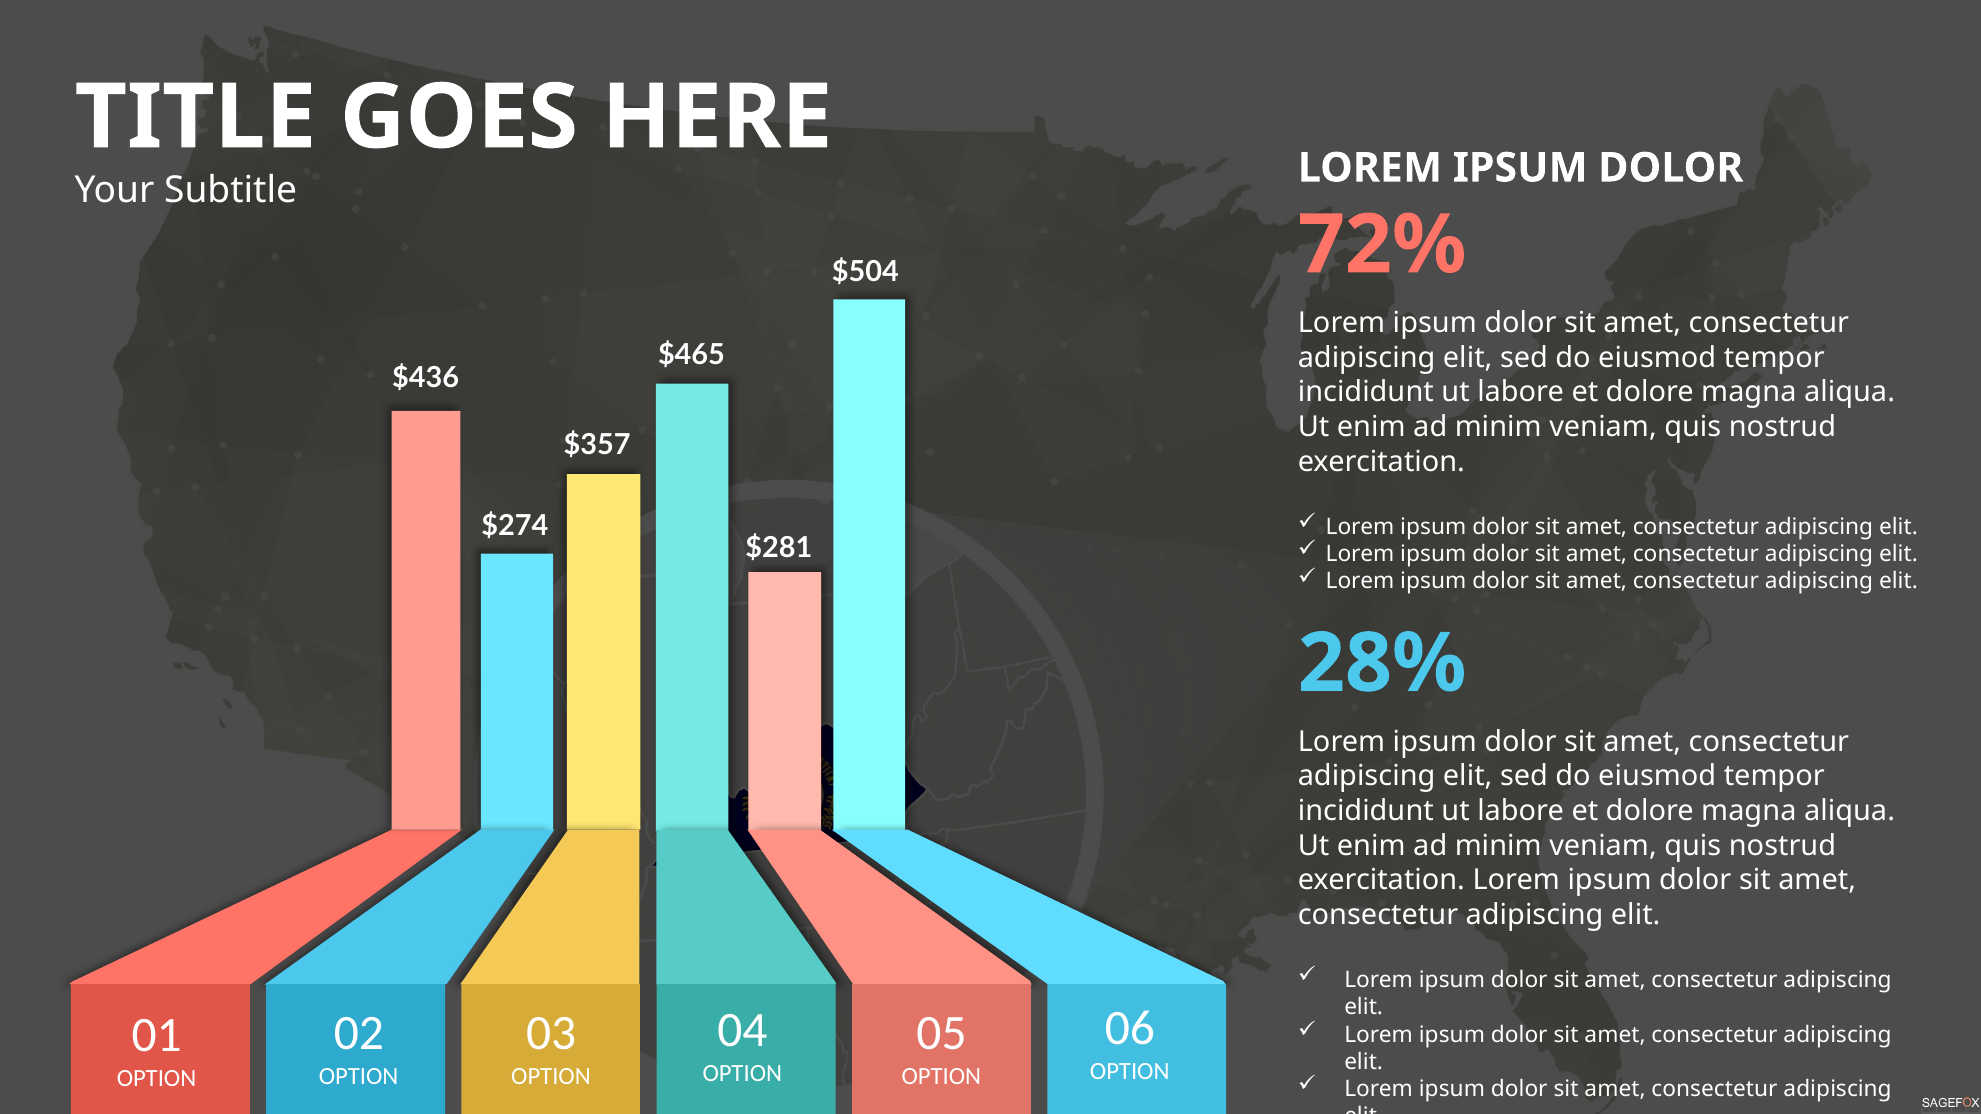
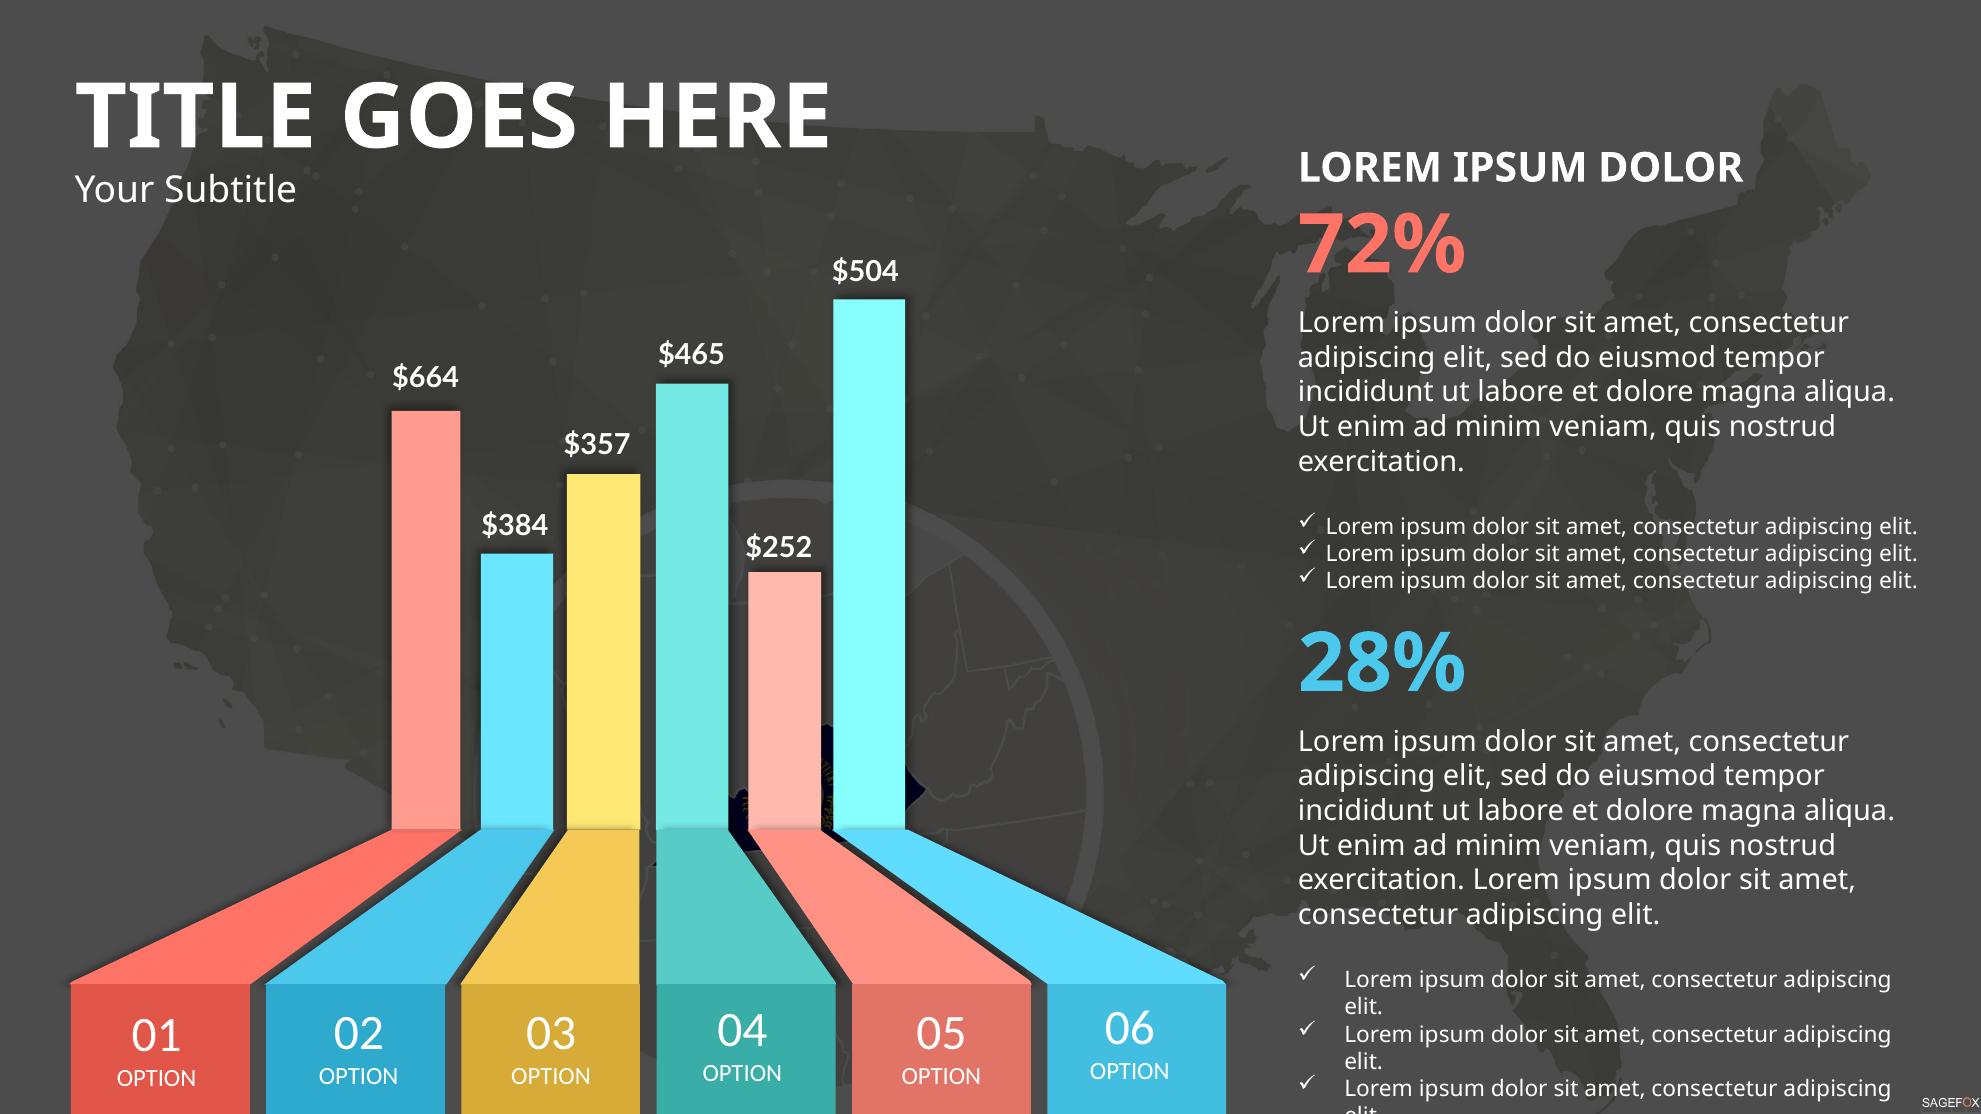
$436: $436 -> $664
$274: $274 -> $384
$281: $281 -> $252
